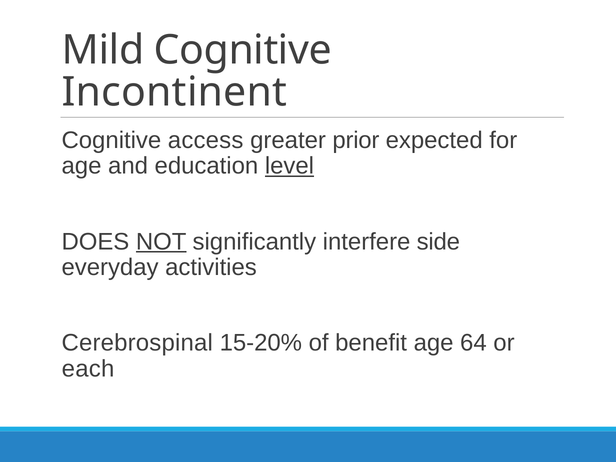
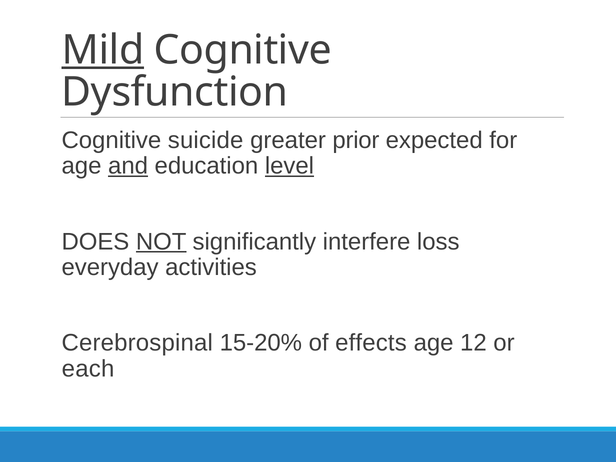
Mild underline: none -> present
Incontinent: Incontinent -> Dysfunction
access: access -> suicide
and underline: none -> present
side: side -> loss
benefit: benefit -> effects
64: 64 -> 12
